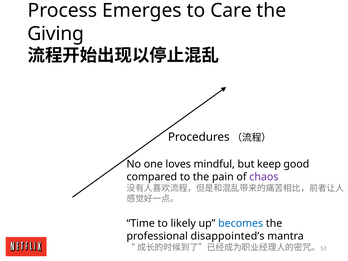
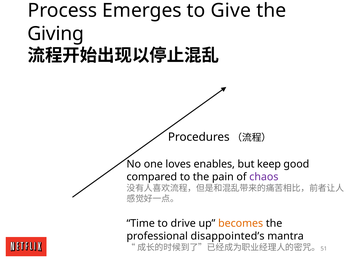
Care: Care -> Give
mindful: mindful -> enables
likely: likely -> drive
becomes colour: blue -> orange
